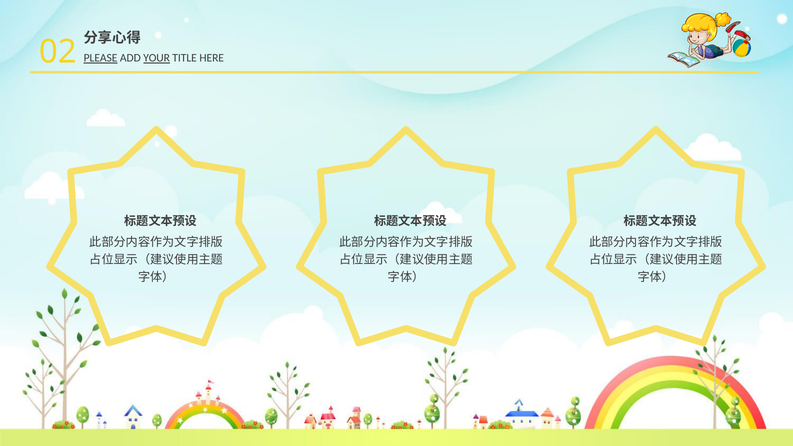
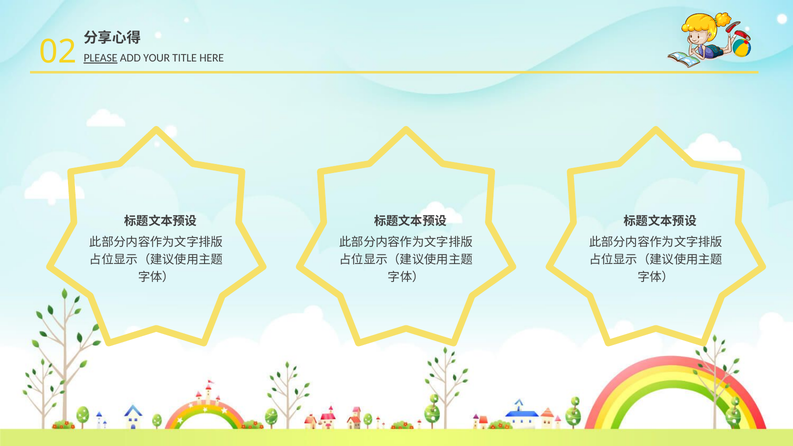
YOUR underline: present -> none
